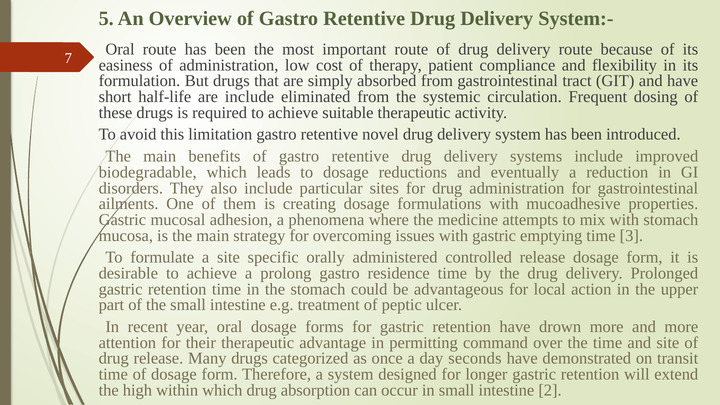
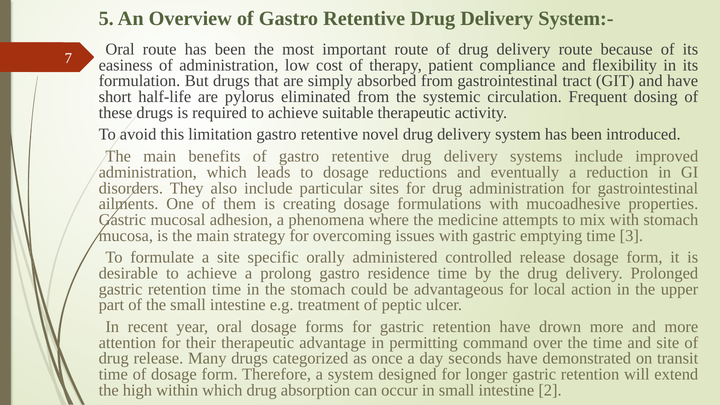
are include: include -> pylorus
biodegradable at (148, 172): biodegradable -> administration
